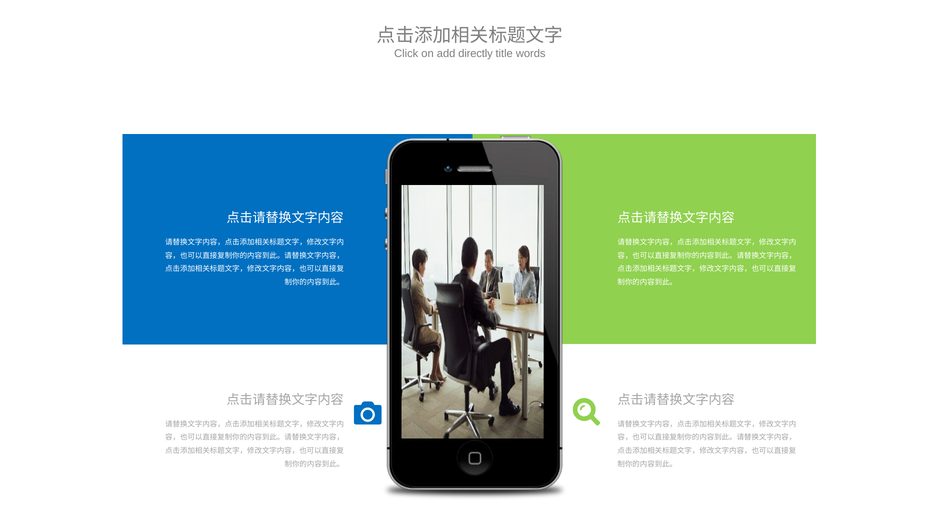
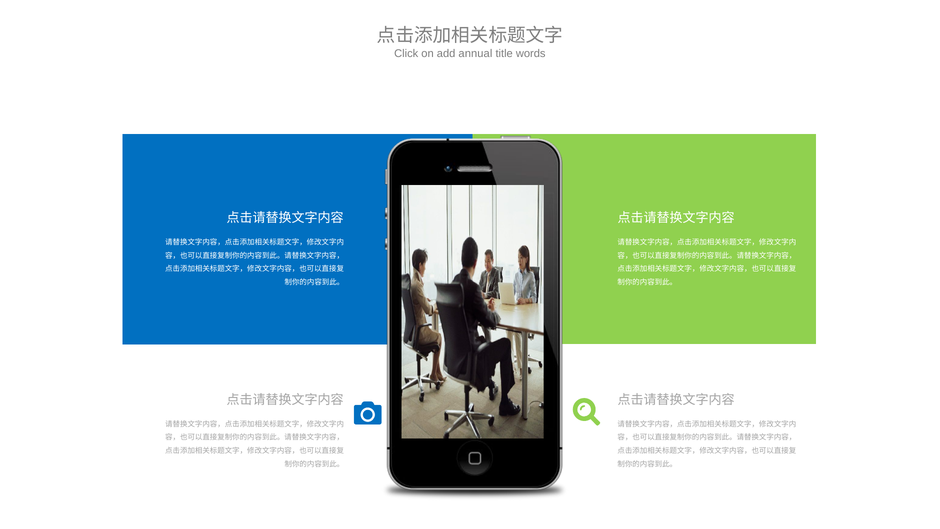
directly: directly -> annual
